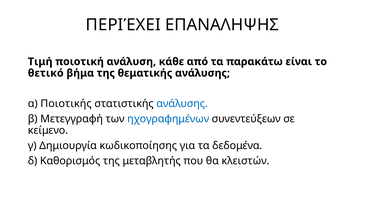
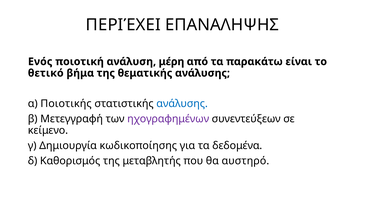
Τιμή: Τιμή -> Ενός
κάθε: κάθε -> μέρη
ηχογραφημένων colour: blue -> purple
κλειστών: κλειστών -> αυστηρό
